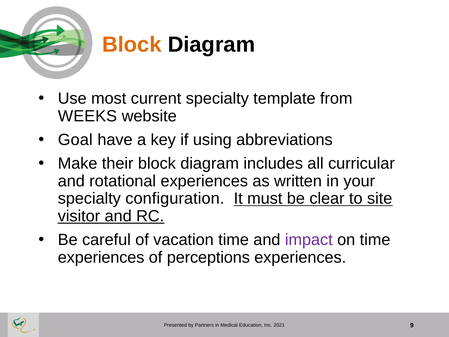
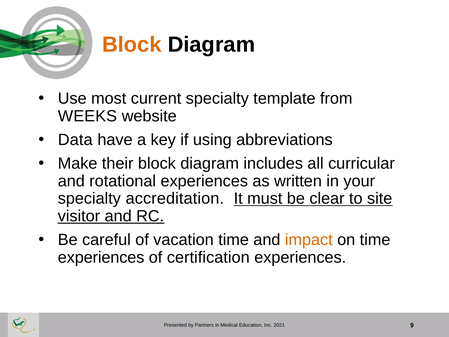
Goal: Goal -> Data
configuration: configuration -> accreditation
impact colour: purple -> orange
perceptions: perceptions -> certification
